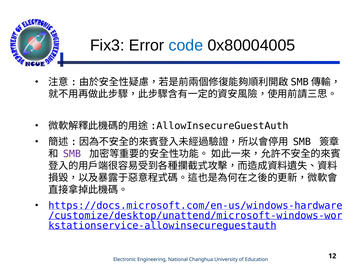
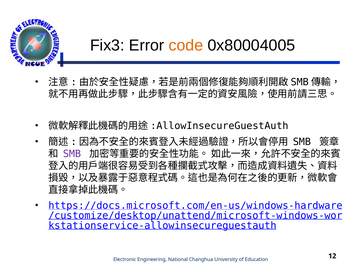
code colour: blue -> orange
